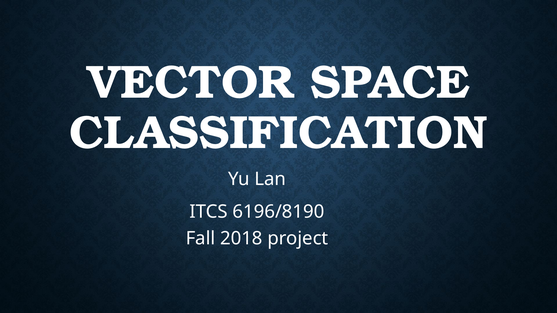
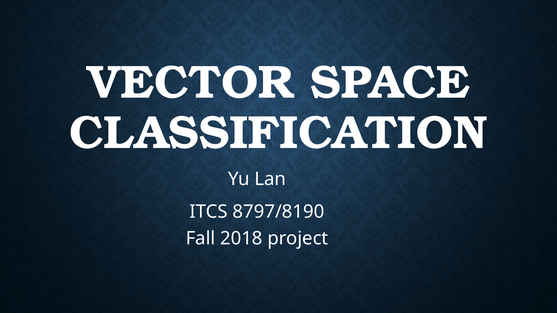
6196/8190: 6196/8190 -> 8797/8190
